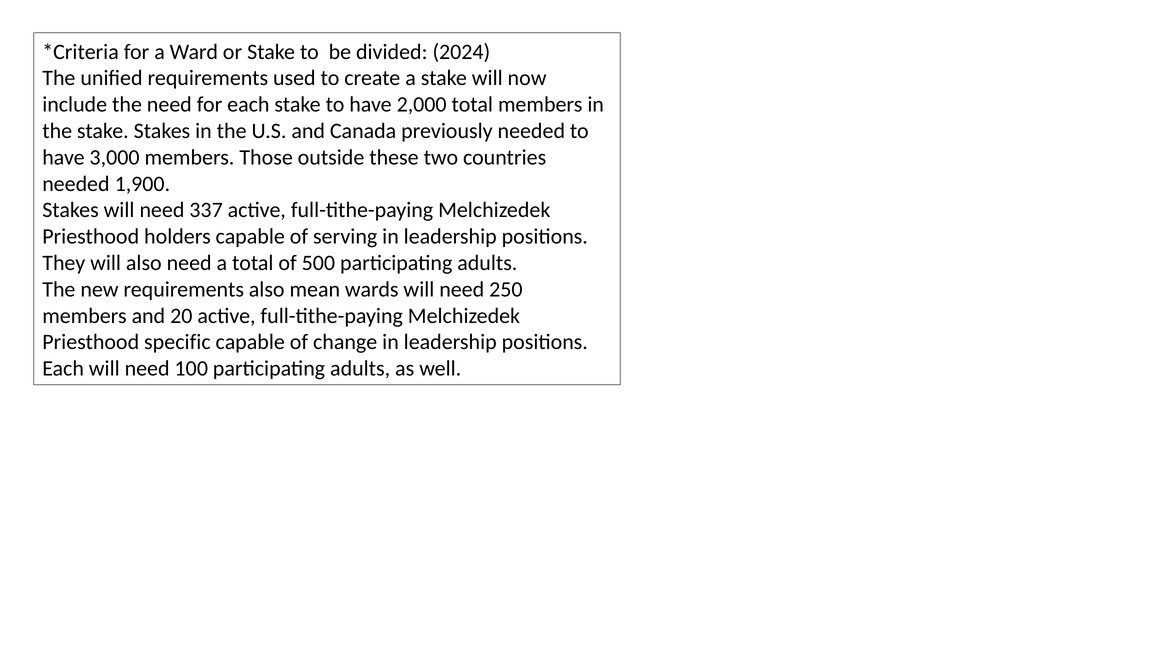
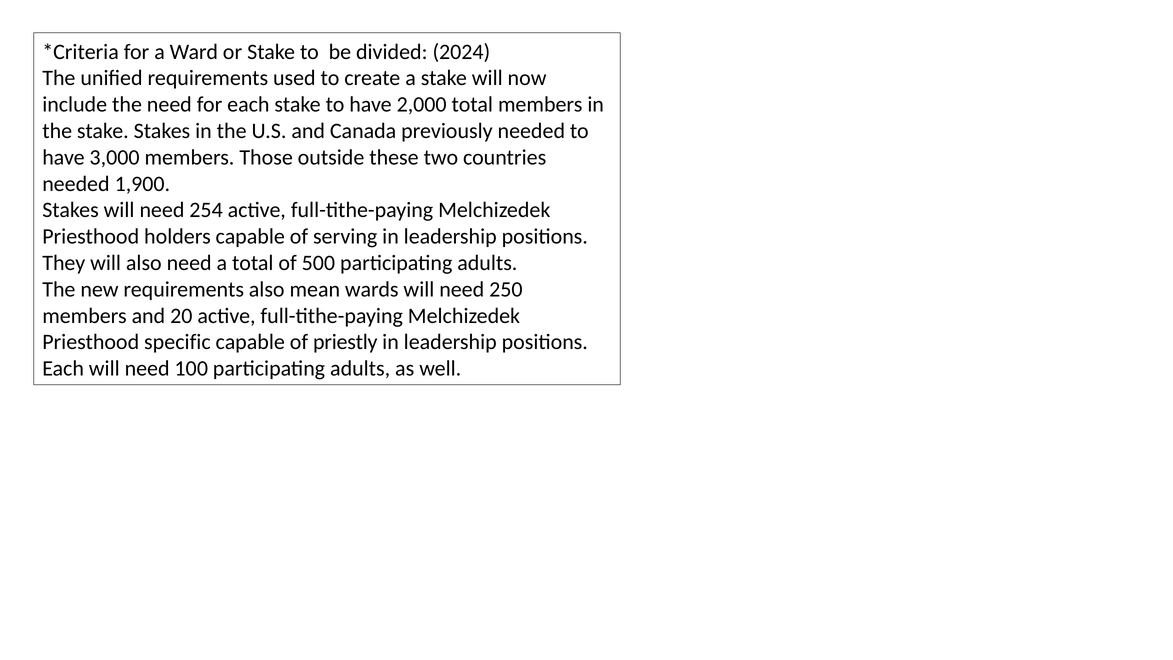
337: 337 -> 254
change: change -> priestly
